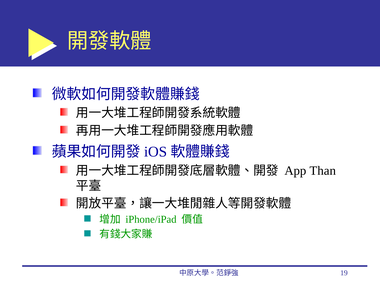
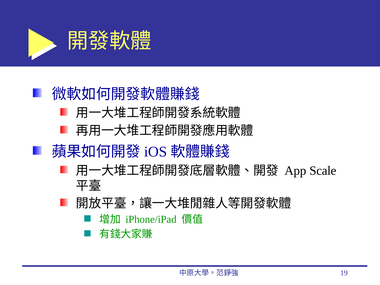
Than: Than -> Scale
